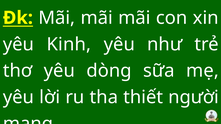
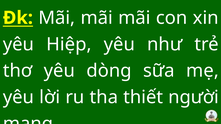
Kinh: Kinh -> Hiệp
